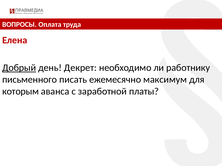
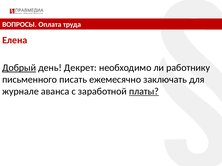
максимум: максимум -> заключать
которым: которым -> журнале
платы underline: none -> present
